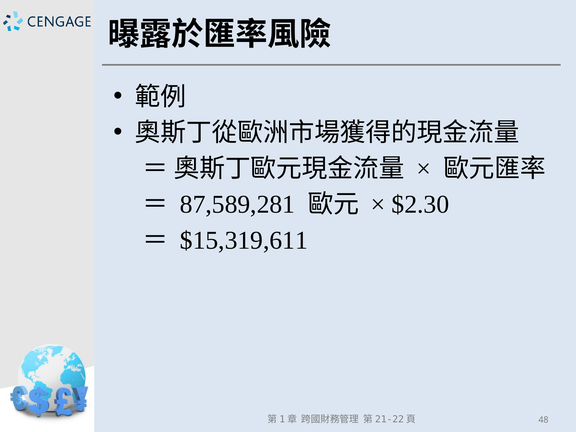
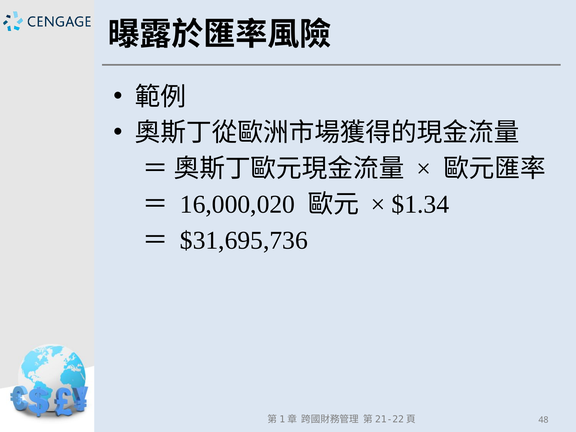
87,589,281: 87,589,281 -> 16,000,020
$2.30: $2.30 -> $1.34
$15,319,611: $15,319,611 -> $31,695,736
